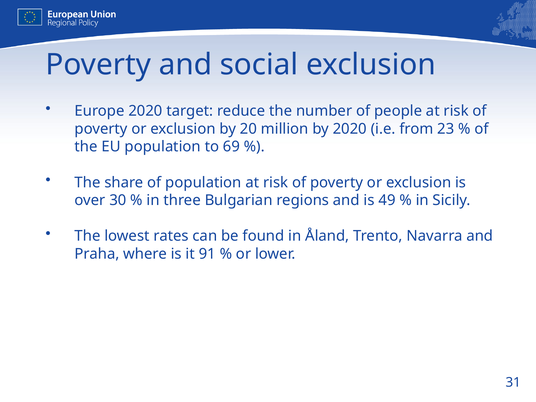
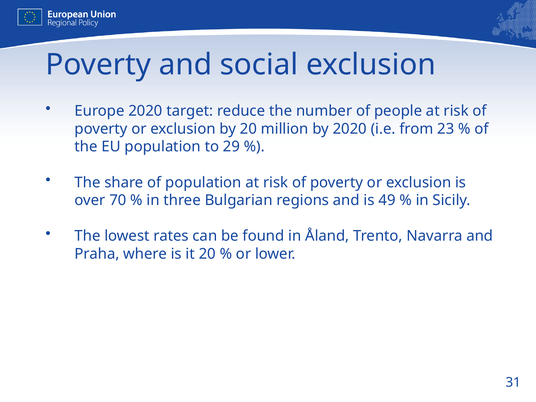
69: 69 -> 29
30: 30 -> 70
it 91: 91 -> 20
